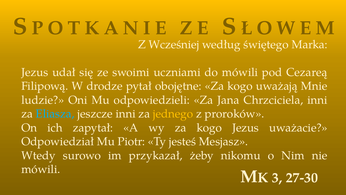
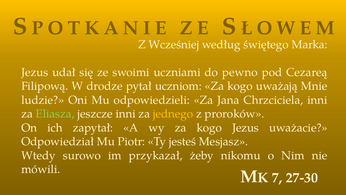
do mówili: mówili -> pewno
obojętne: obojętne -> uczniom
Eliasza colour: light blue -> light green
3: 3 -> 7
